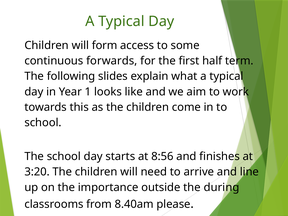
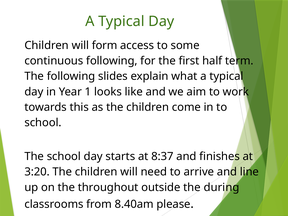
continuous forwards: forwards -> following
8:56: 8:56 -> 8:37
importance: importance -> throughout
